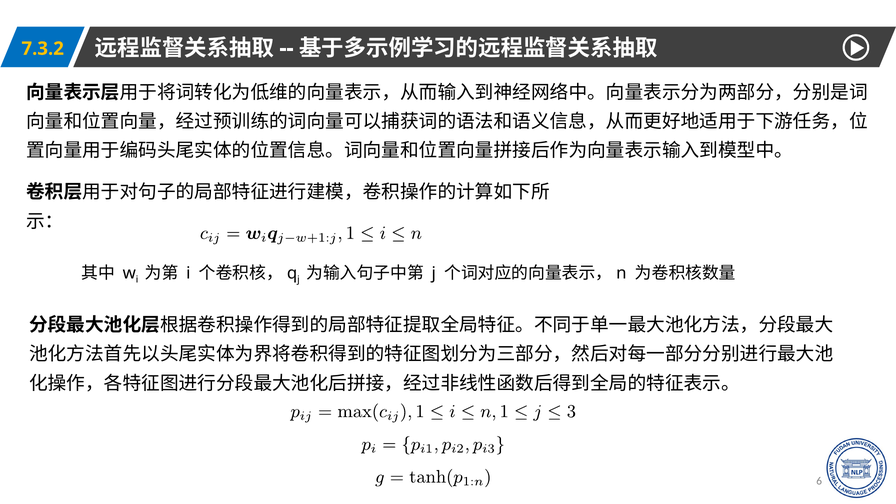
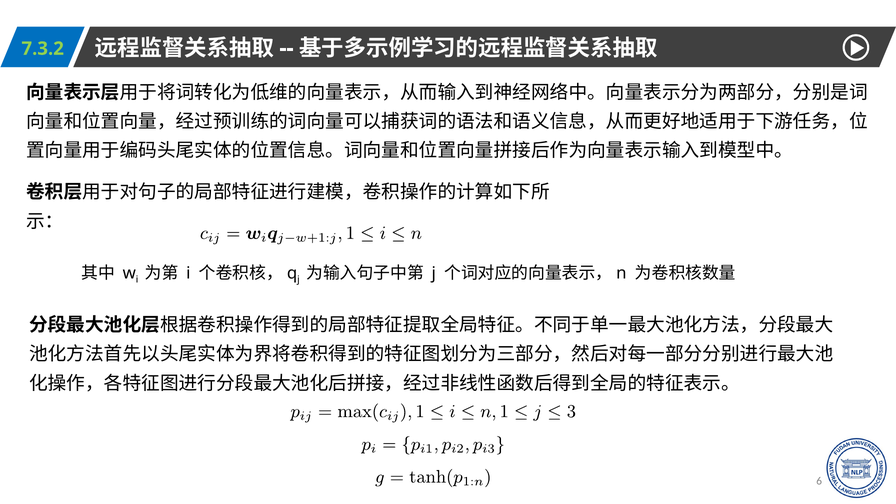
7.3.2 colour: yellow -> light green
